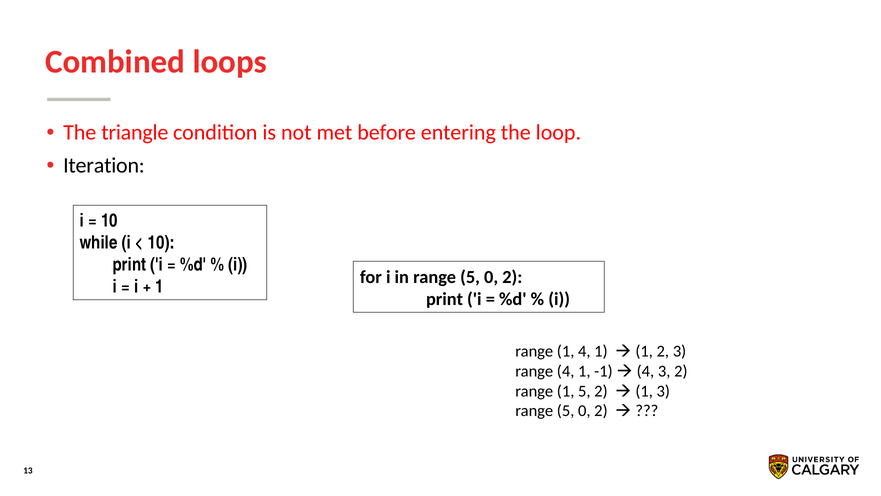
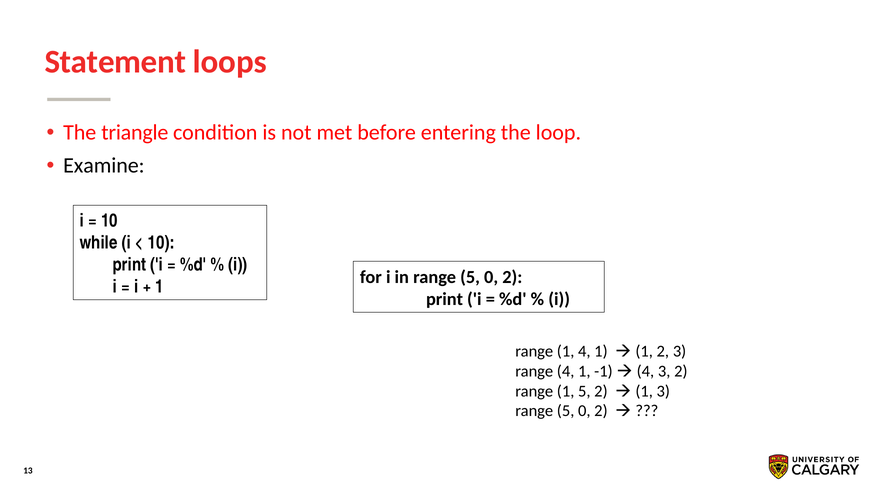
Combined: Combined -> Statement
Iteration: Iteration -> Examine
